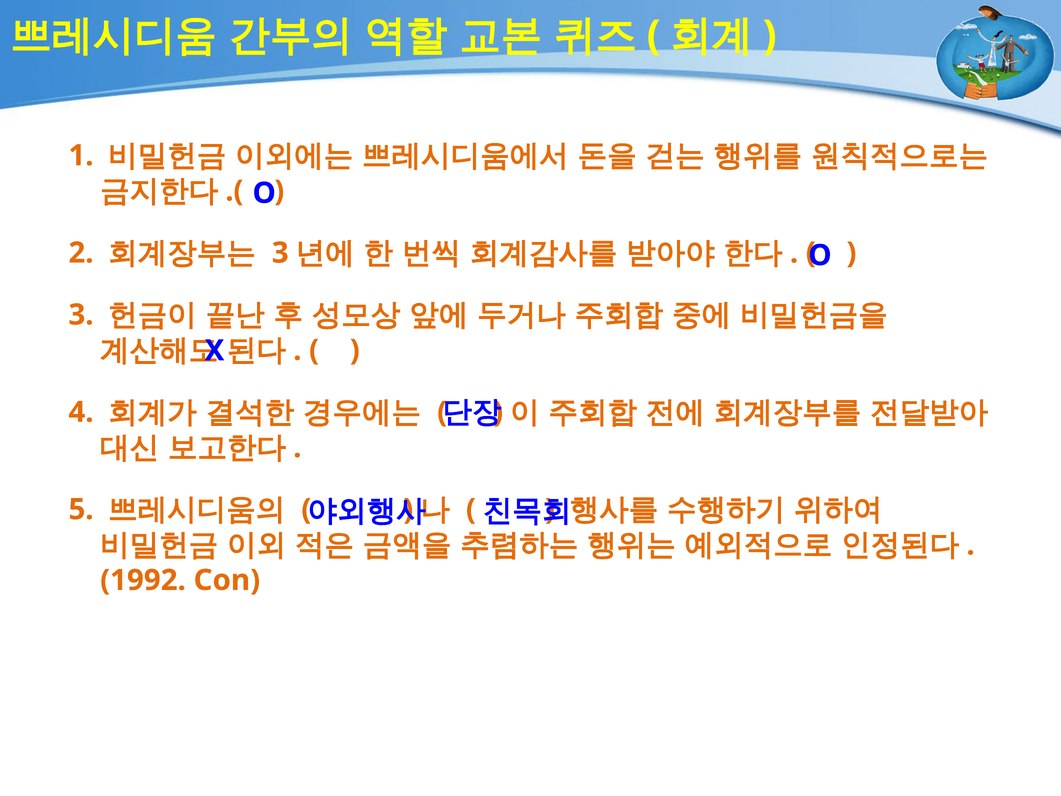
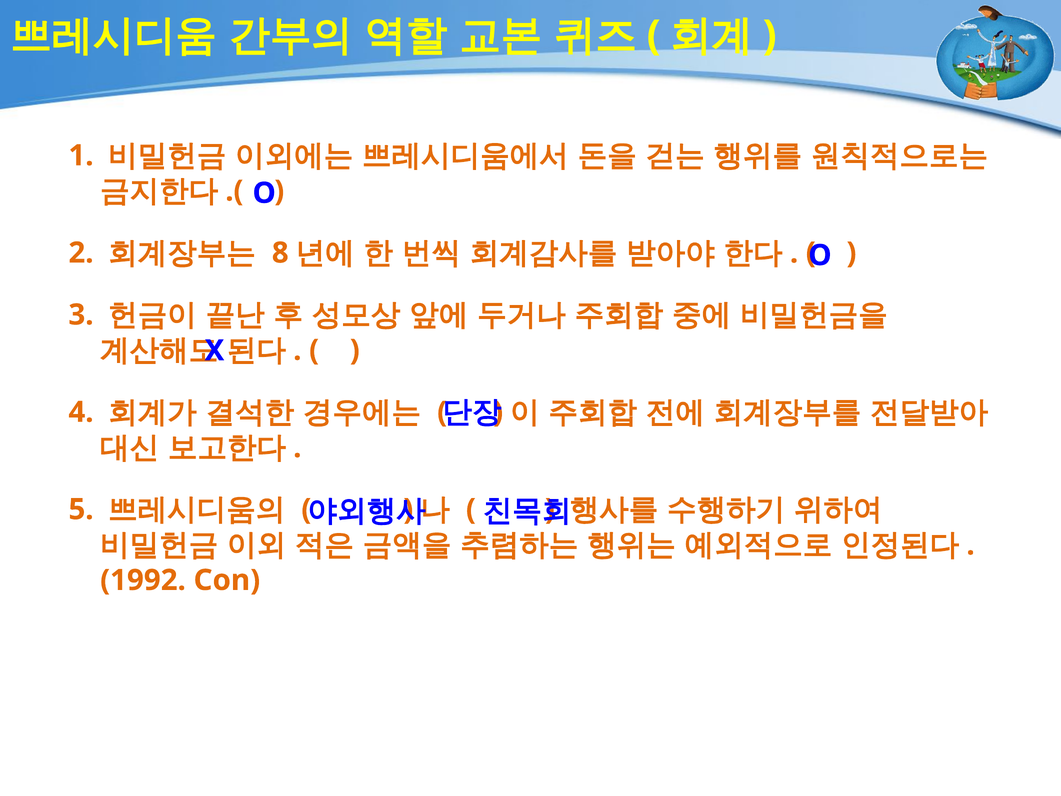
3 at (280, 253): 3 -> 8
